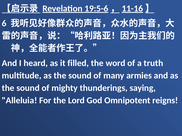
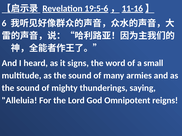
filled: filled -> signs
truth: truth -> small
